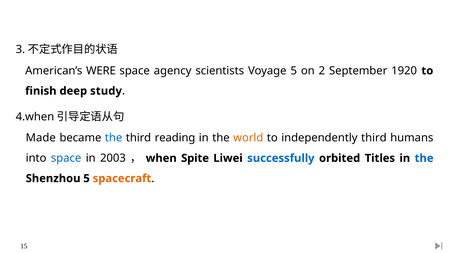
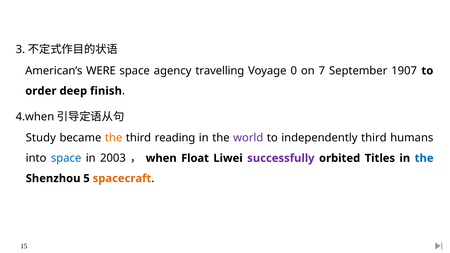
scientists: scientists -> travelling
Voyage 5: 5 -> 0
2: 2 -> 7
1920: 1920 -> 1907
finish: finish -> order
study: study -> finish
Made: Made -> Study
the at (114, 138) colour: blue -> orange
world colour: orange -> purple
Spite: Spite -> Float
successfully colour: blue -> purple
